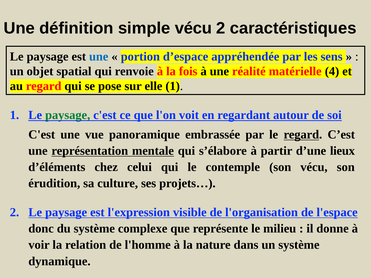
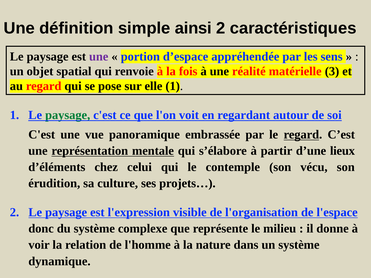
simple vécu: vécu -> ainsi
une at (99, 56) colour: blue -> purple
4: 4 -> 3
